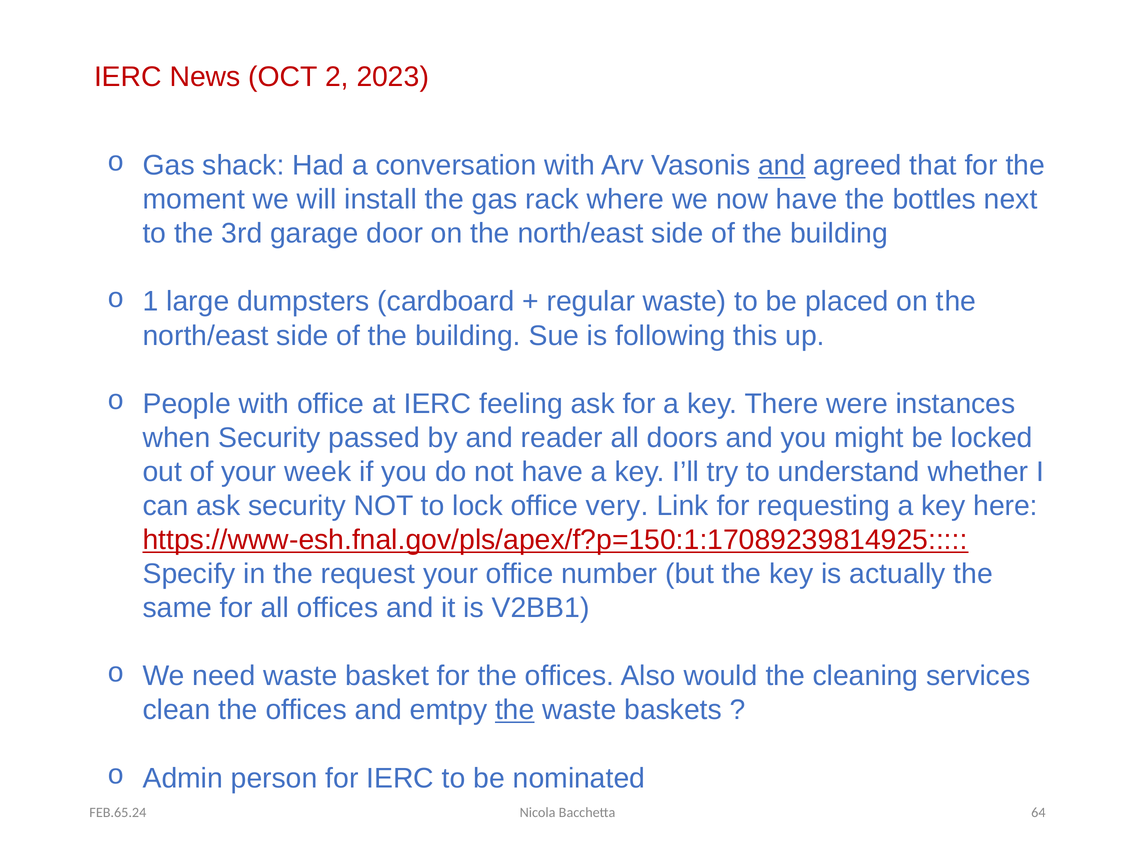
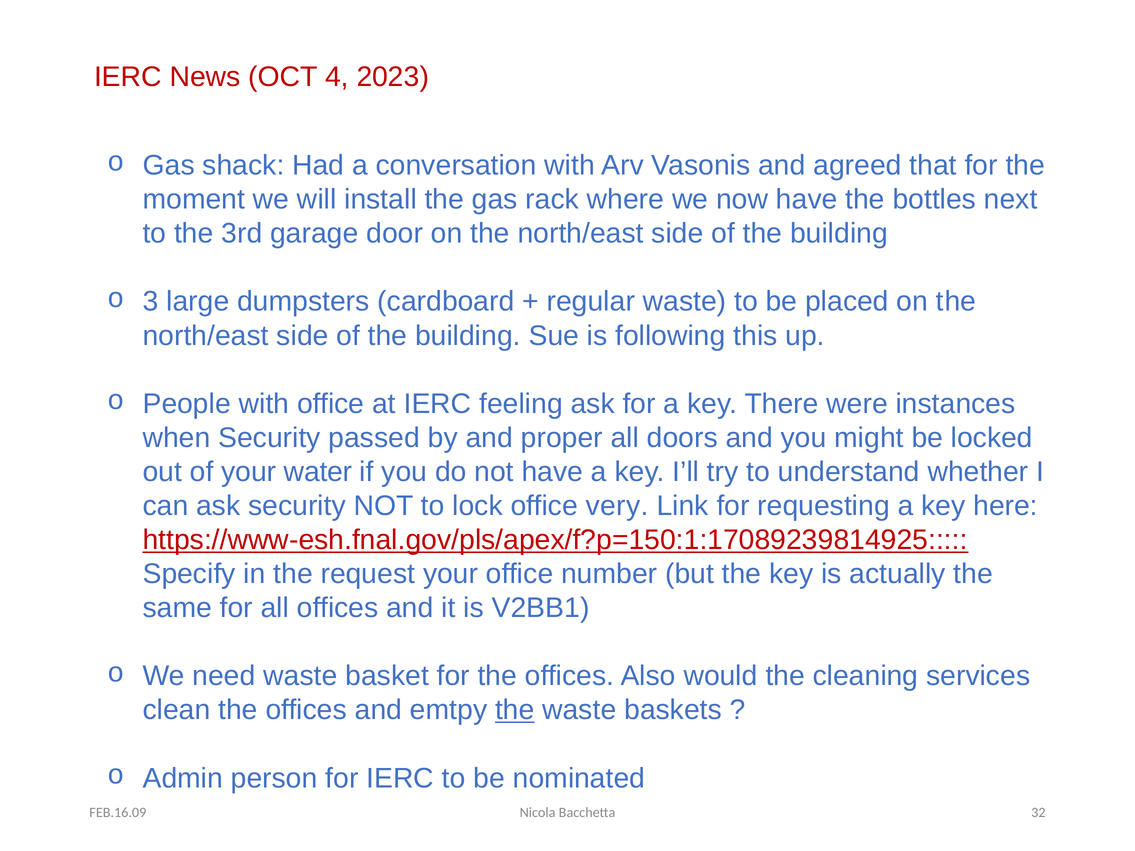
2: 2 -> 4
and at (782, 165) underline: present -> none
1: 1 -> 3
reader: reader -> proper
week: week -> water
64: 64 -> 32
FEB.65.24: FEB.65.24 -> FEB.16.09
